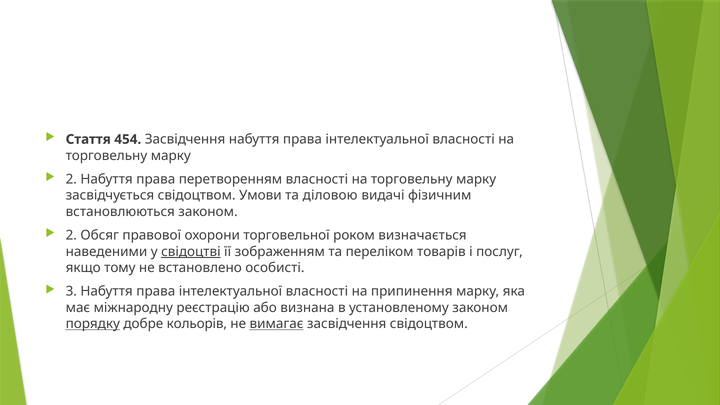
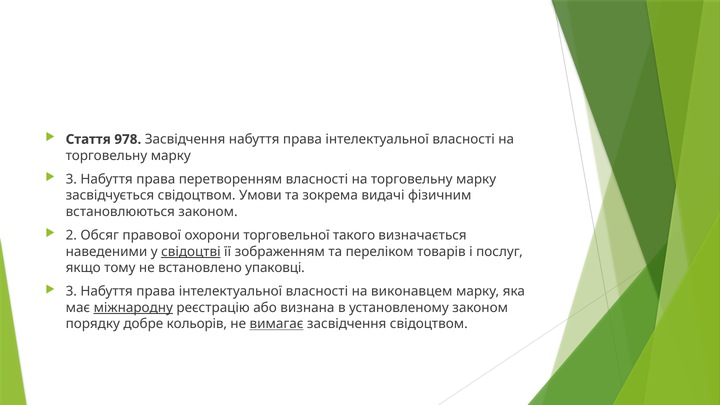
454: 454 -> 978
2 at (71, 179): 2 -> 3
діловою: діловою -> зокрема
роком: роком -> такого
особисті: особисті -> упаковці
припинення: припинення -> виконавцем
міжнародну underline: none -> present
порядку underline: present -> none
